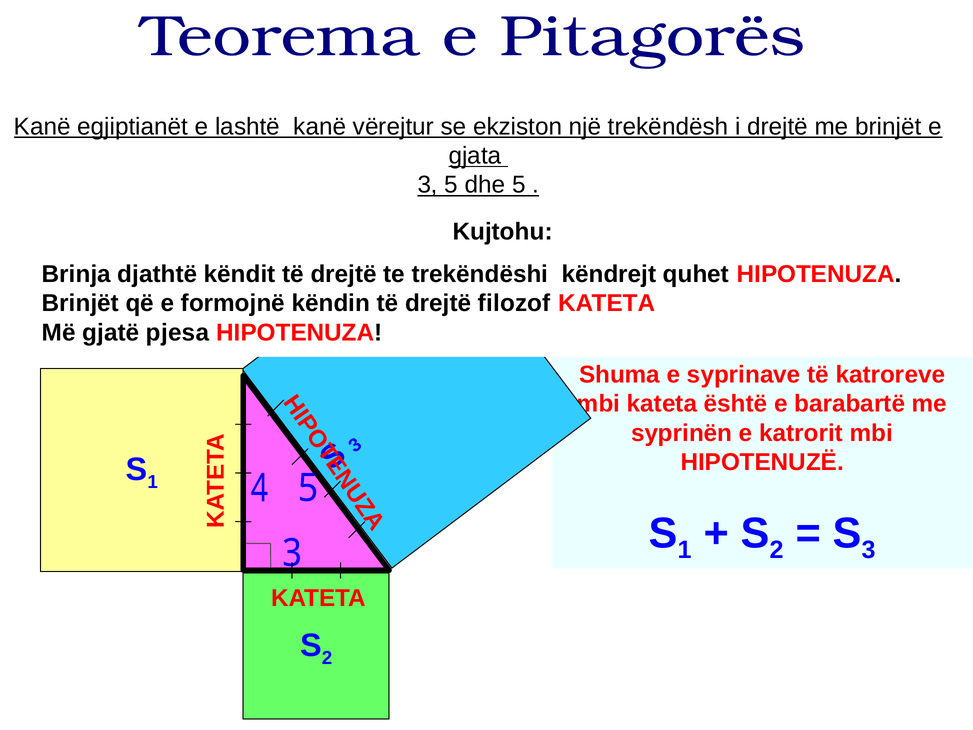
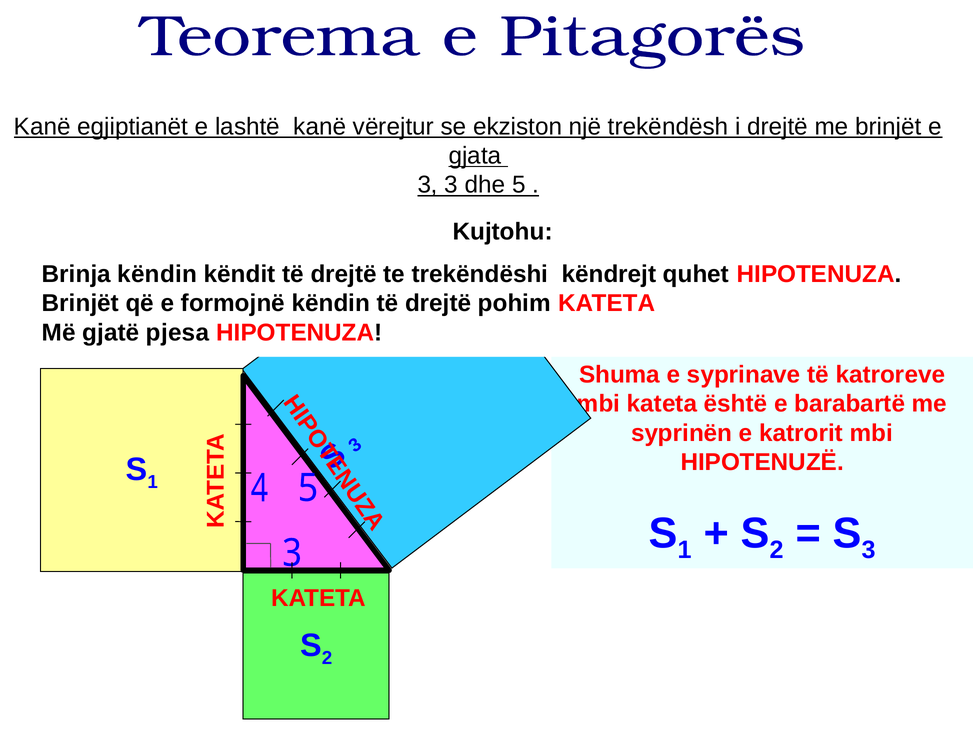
3 5: 5 -> 3
Brinja djathtë: djathtë -> këndin
filozof: filozof -> pohim
